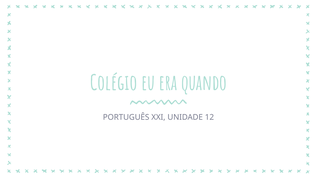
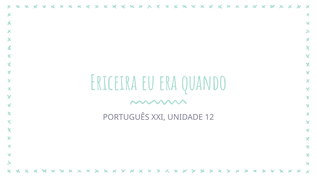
Colégio: Colégio -> Ericeira
